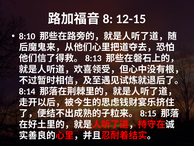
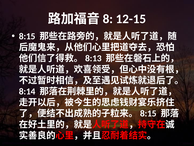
8:10: 8:10 -> 8:15
